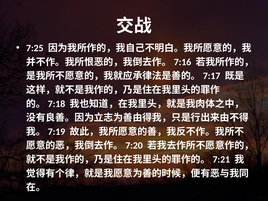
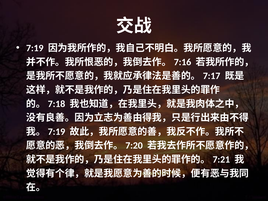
7:25: 7:25 -> 7:19
